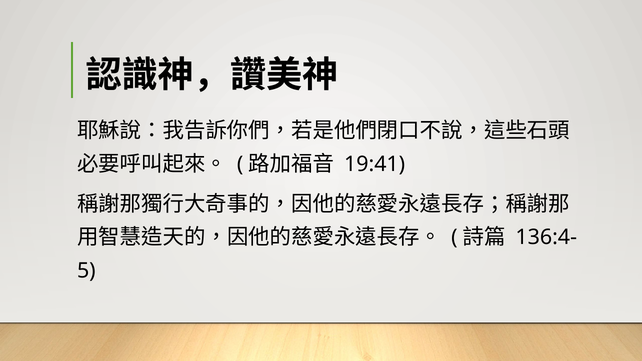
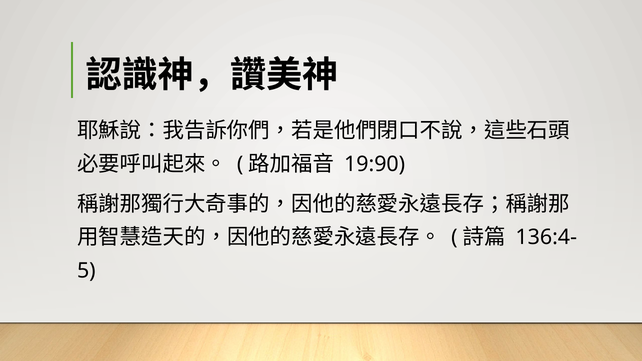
19:41: 19:41 -> 19:90
